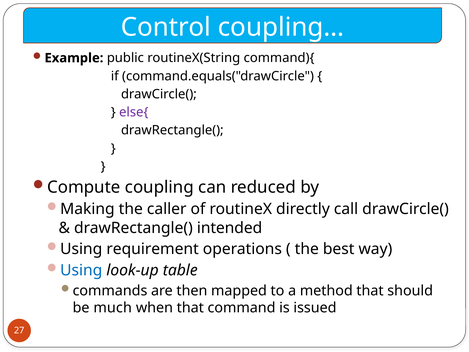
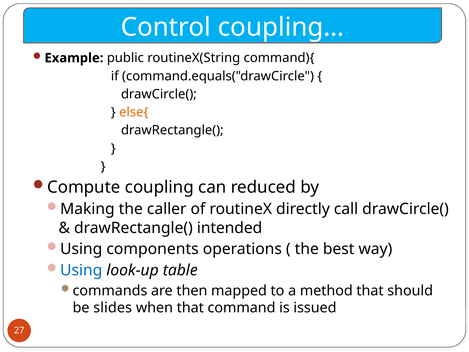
else{ colour: purple -> orange
requirement: requirement -> components
much: much -> slides
